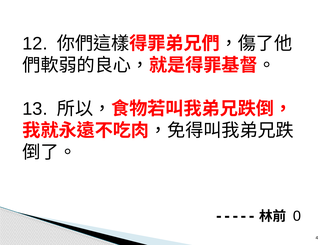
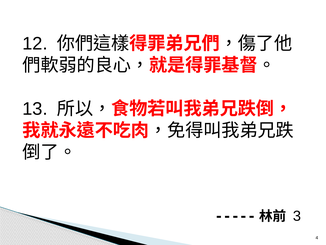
0: 0 -> 3
